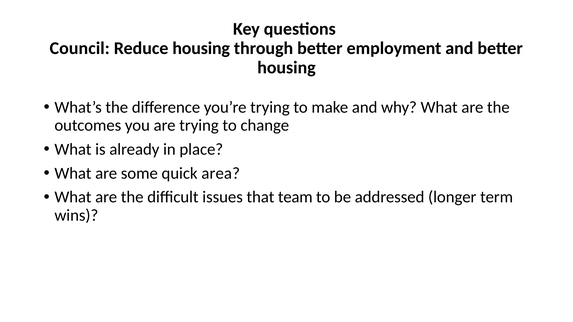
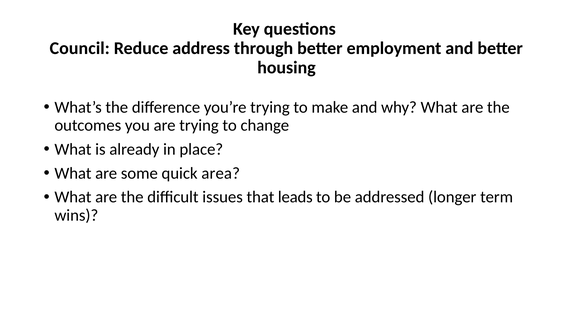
Reduce housing: housing -> address
team: team -> leads
